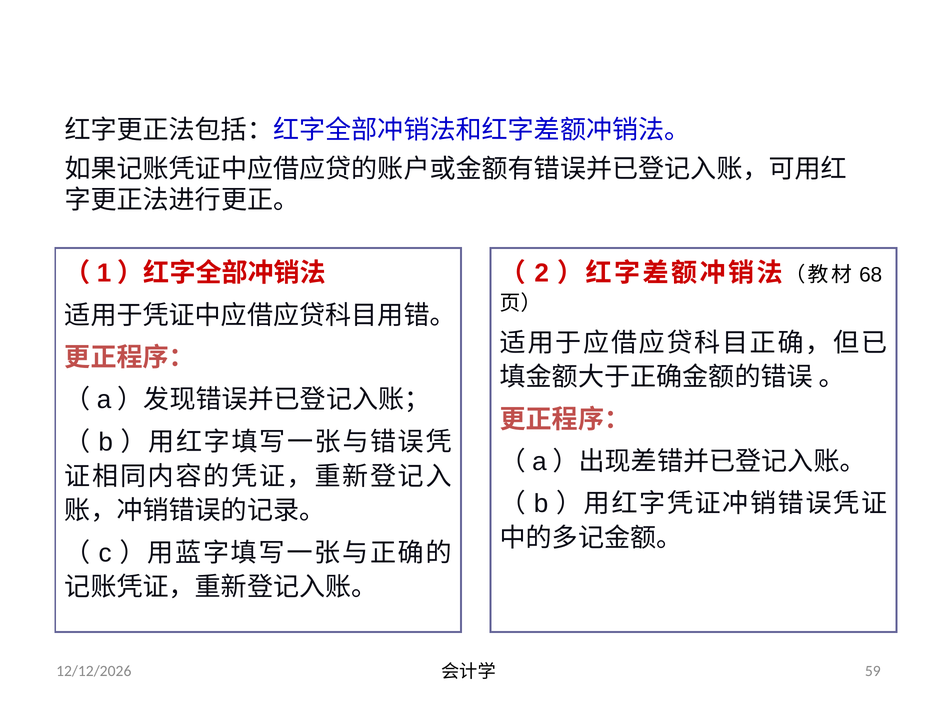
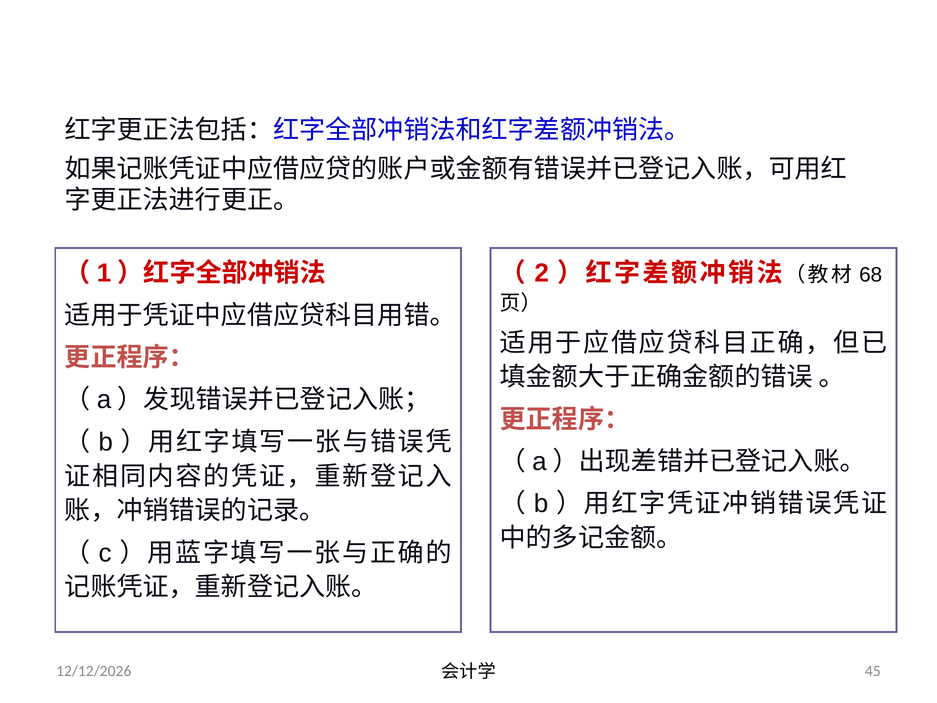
59: 59 -> 45
